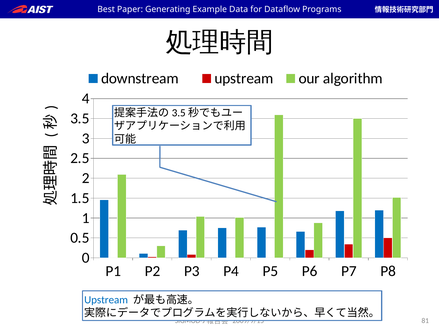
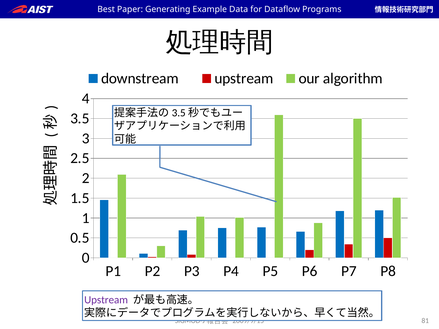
Upstream at (106, 300) colour: blue -> purple
